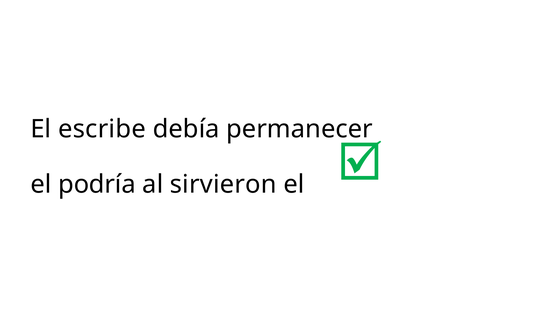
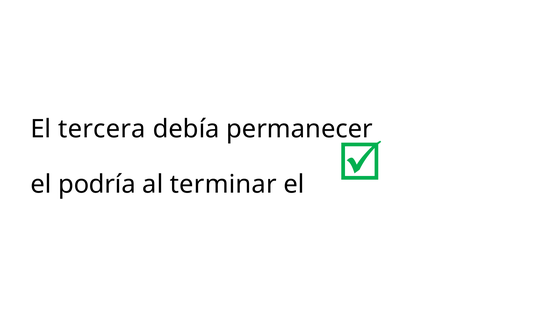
escribe: escribe -> tercera
sirvieron: sirvieron -> terminar
